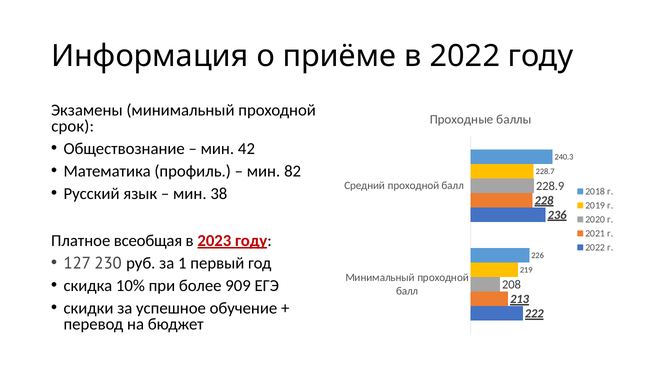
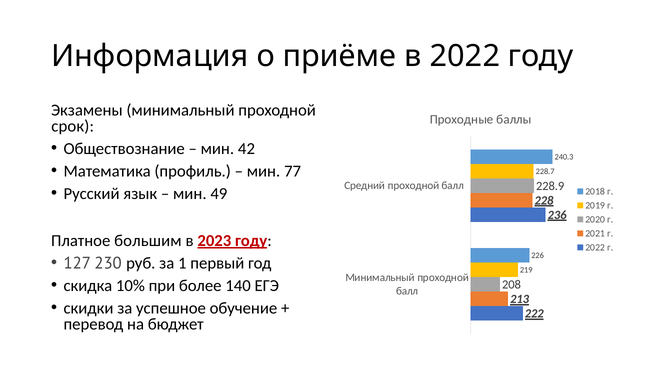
82: 82 -> 77
38: 38 -> 49
всеобщая: всеобщая -> большим
909: 909 -> 140
